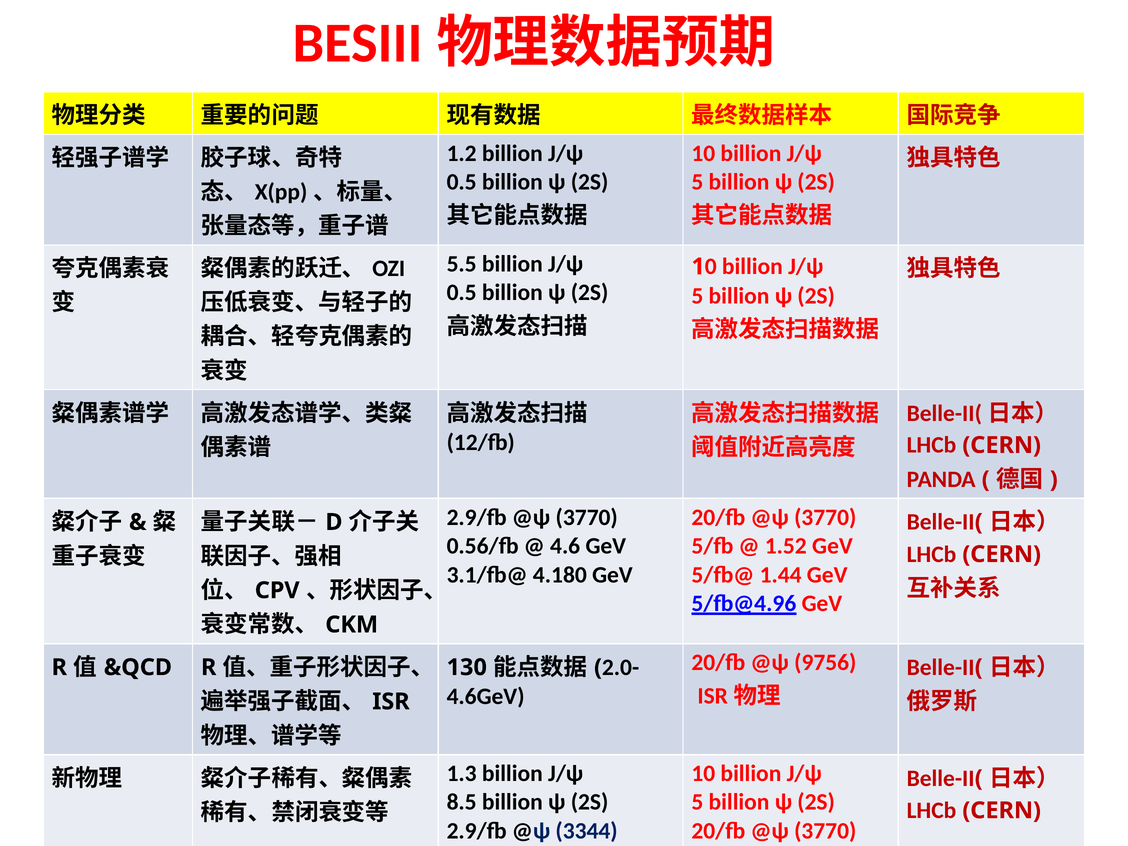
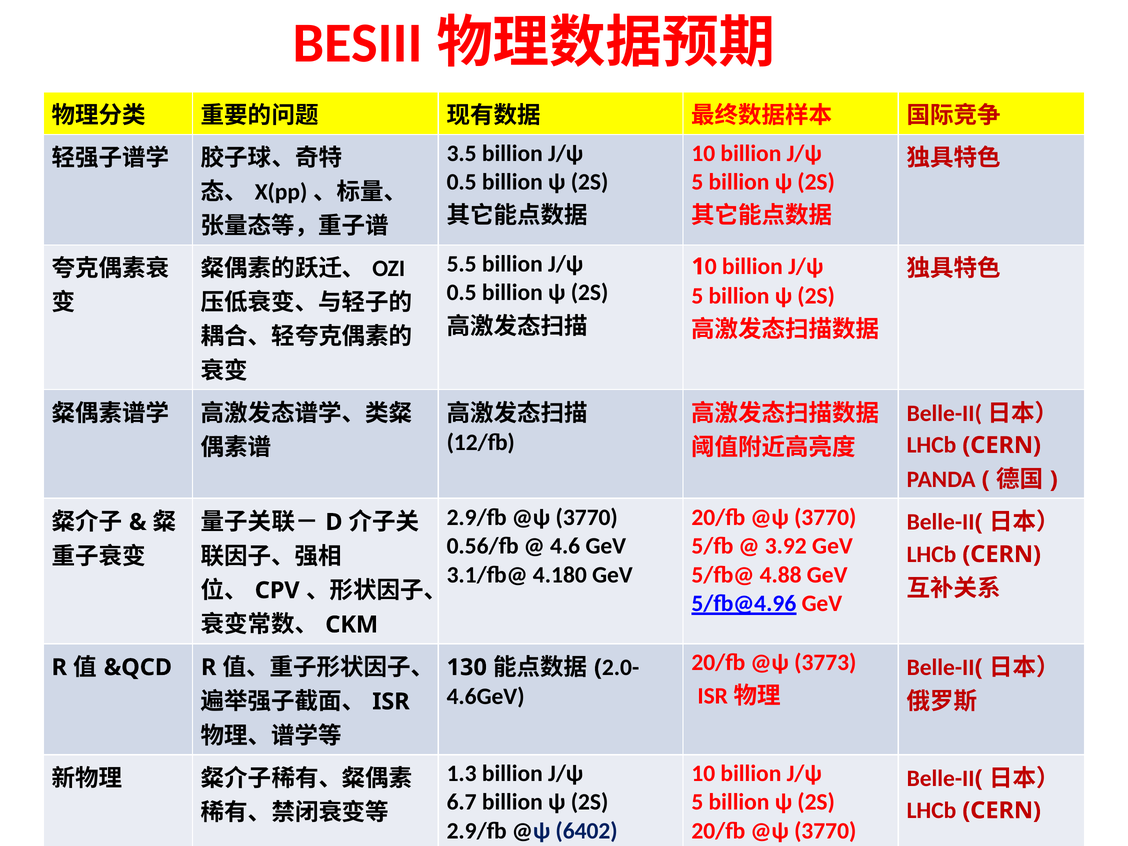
1.2: 1.2 -> 3.5
1.52: 1.52 -> 3.92
1.44: 1.44 -> 4.88
9756: 9756 -> 3773
8.5: 8.5 -> 6.7
3344: 3344 -> 6402
